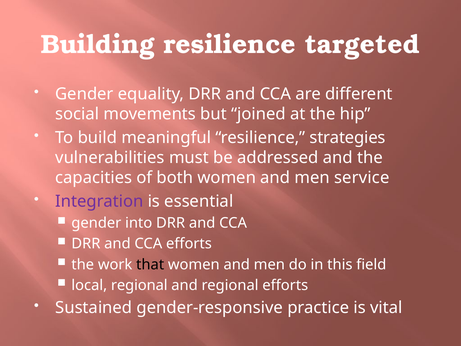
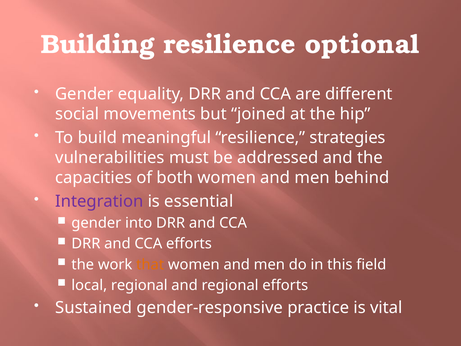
targeted: targeted -> optional
service: service -> behind
that colour: black -> orange
